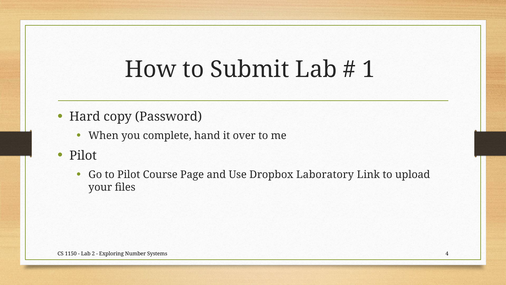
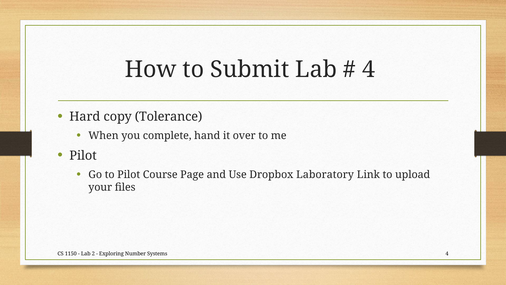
1 at (368, 69): 1 -> 4
Password: Password -> Tolerance
